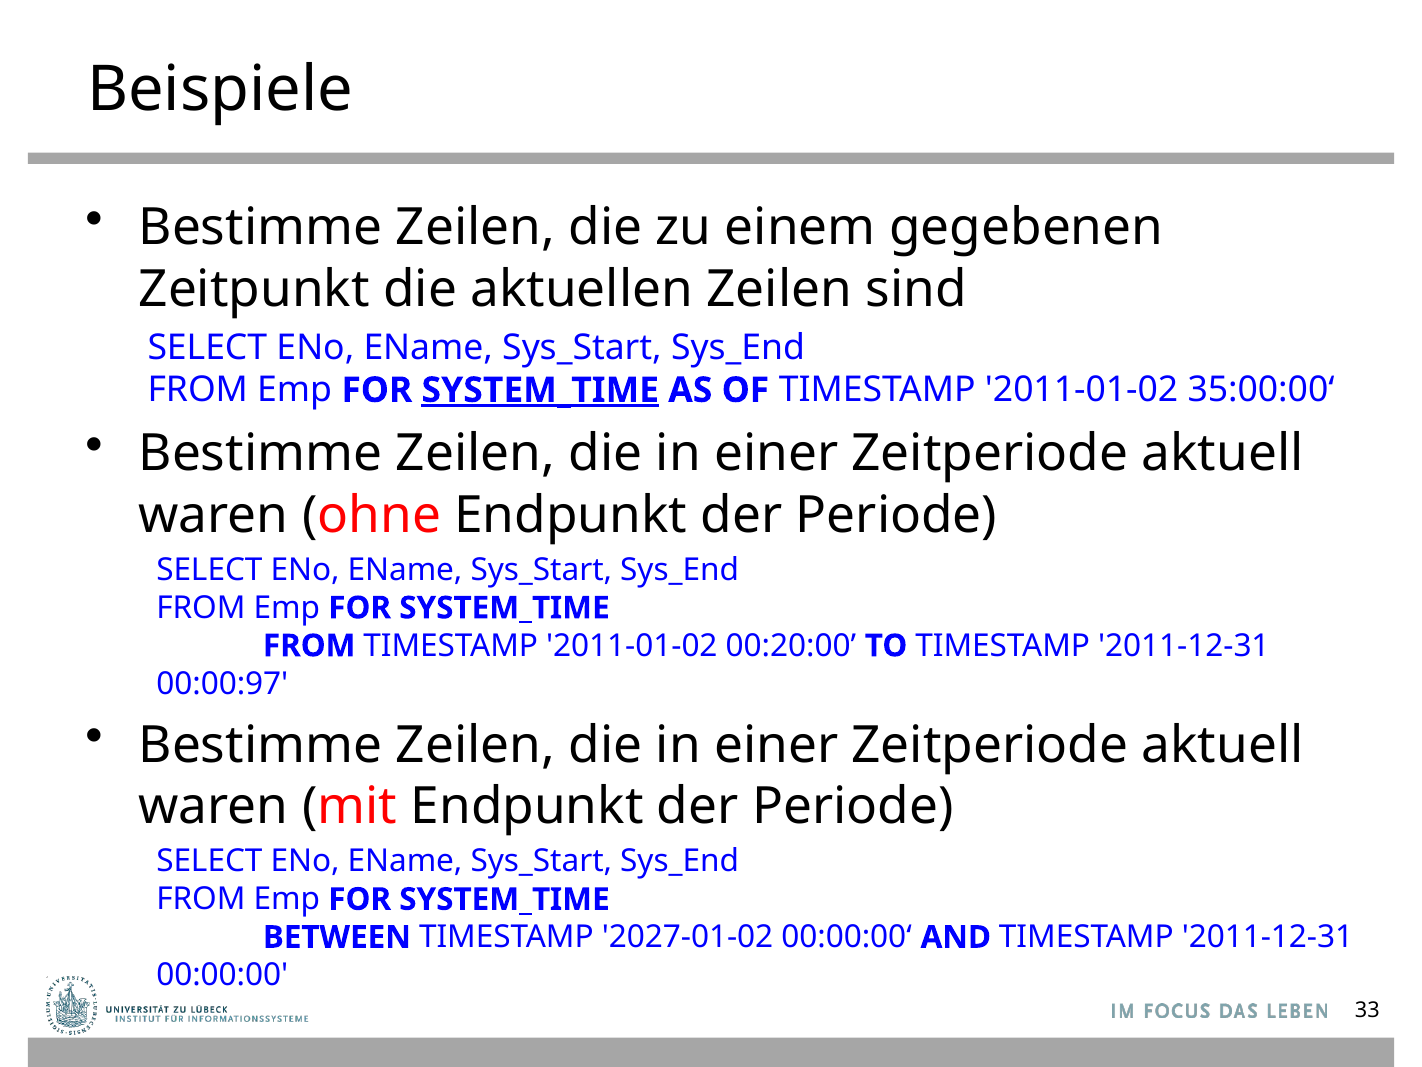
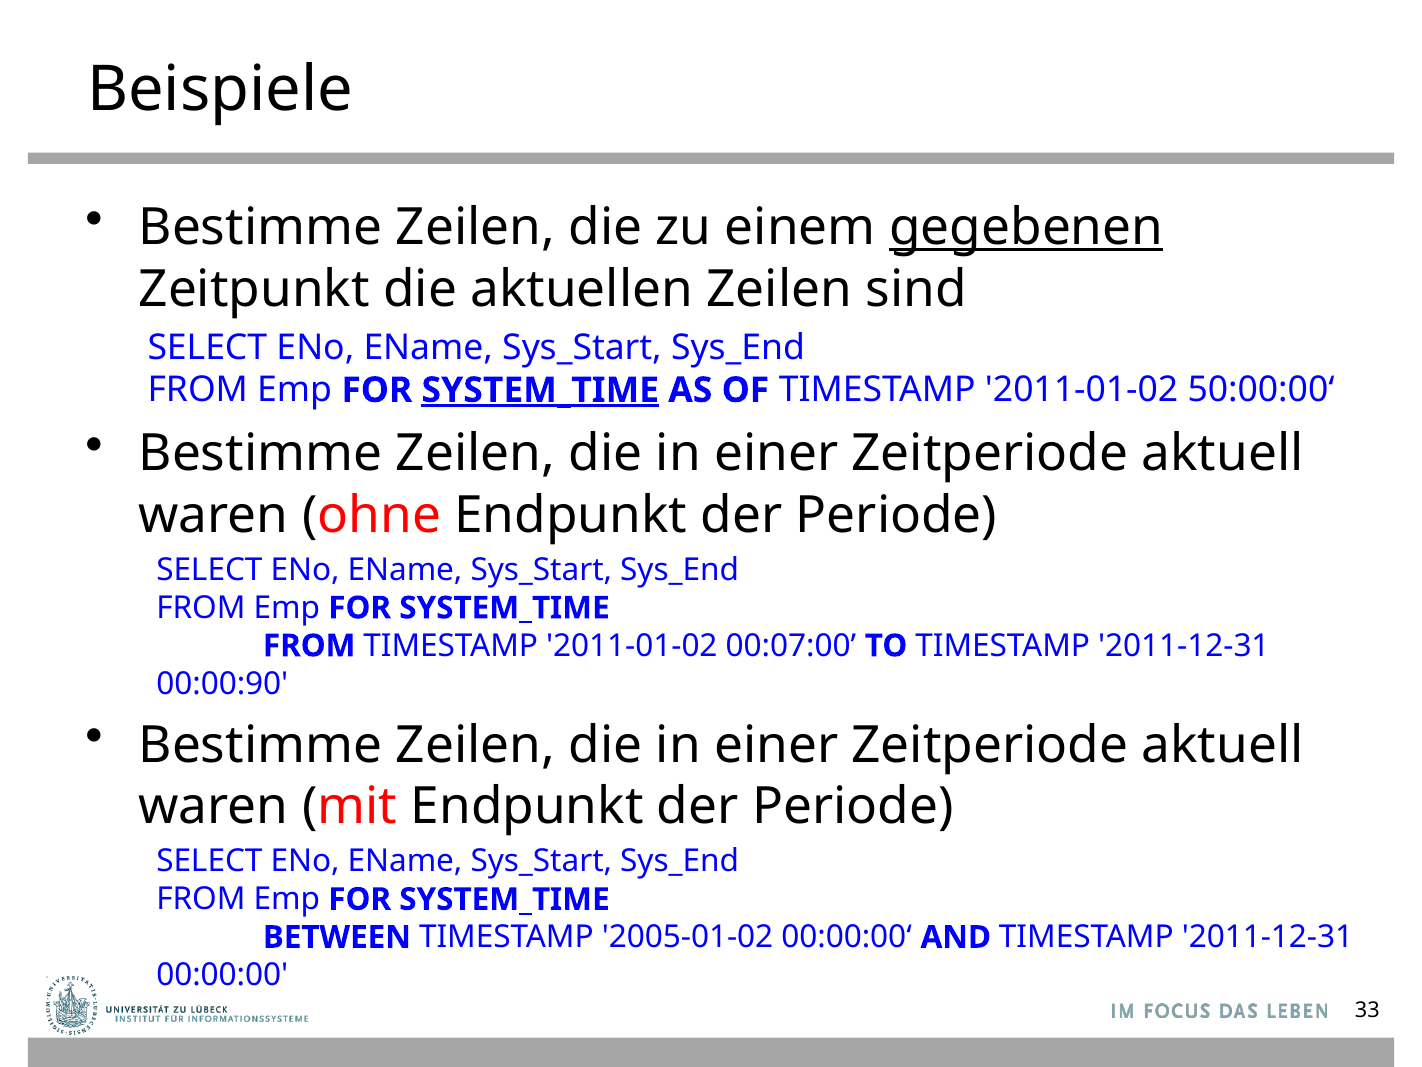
gegebenen underline: none -> present
35:00:00‘: 35:00:00‘ -> 50:00:00‘
00:20:00: 00:20:00 -> 00:07:00
00:00:97: 00:00:97 -> 00:00:90
2027-01-02: 2027-01-02 -> 2005-01-02
